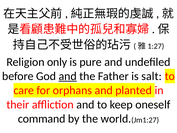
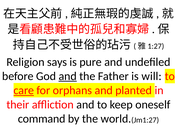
only: only -> says
salt: salt -> will
care underline: none -> present
